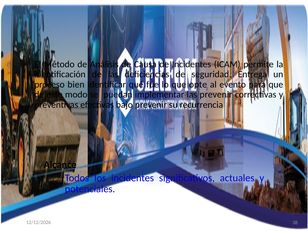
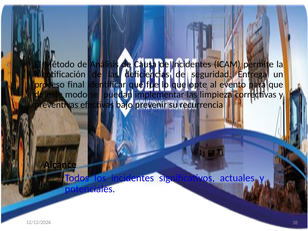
bien: bien -> final
las prevenir: prevenir -> limpieza
